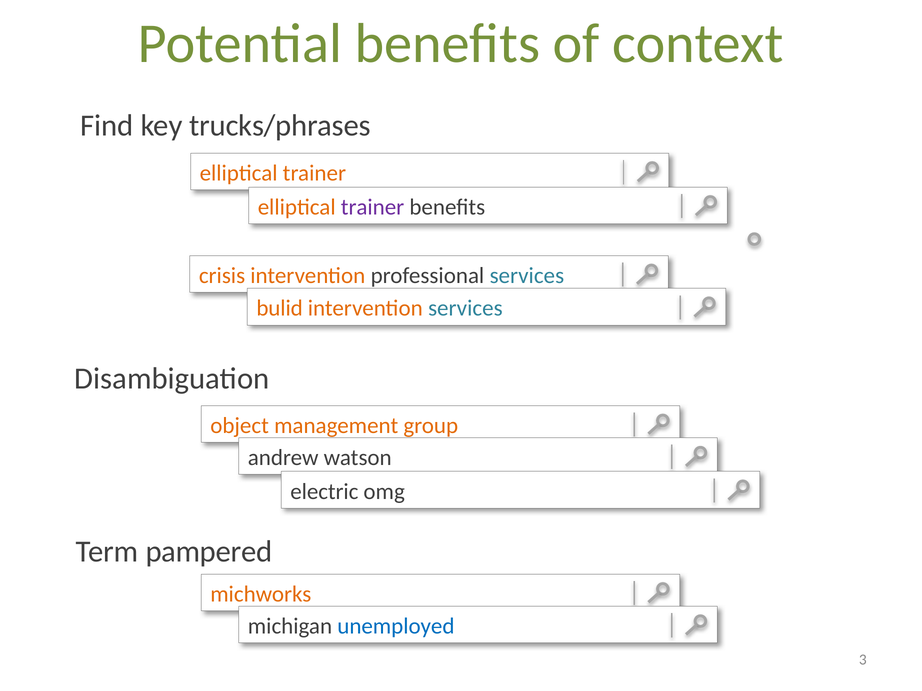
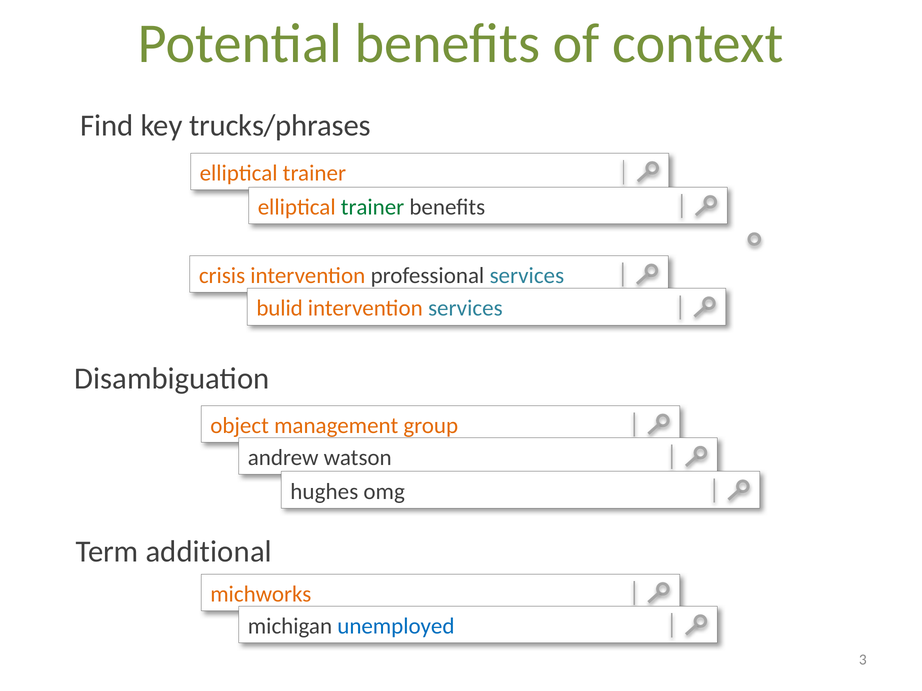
trainer at (373, 207) colour: purple -> green
electric: electric -> hughes
pampered: pampered -> additional
